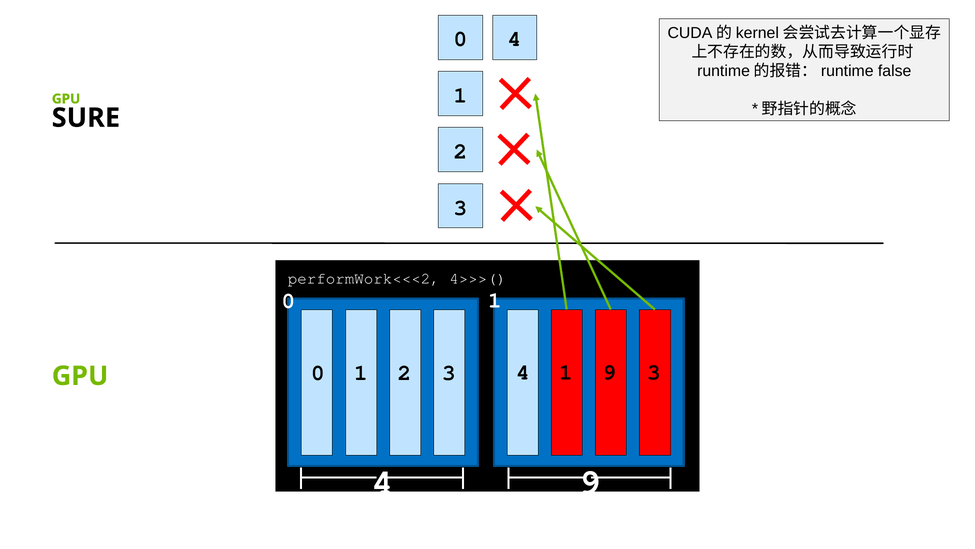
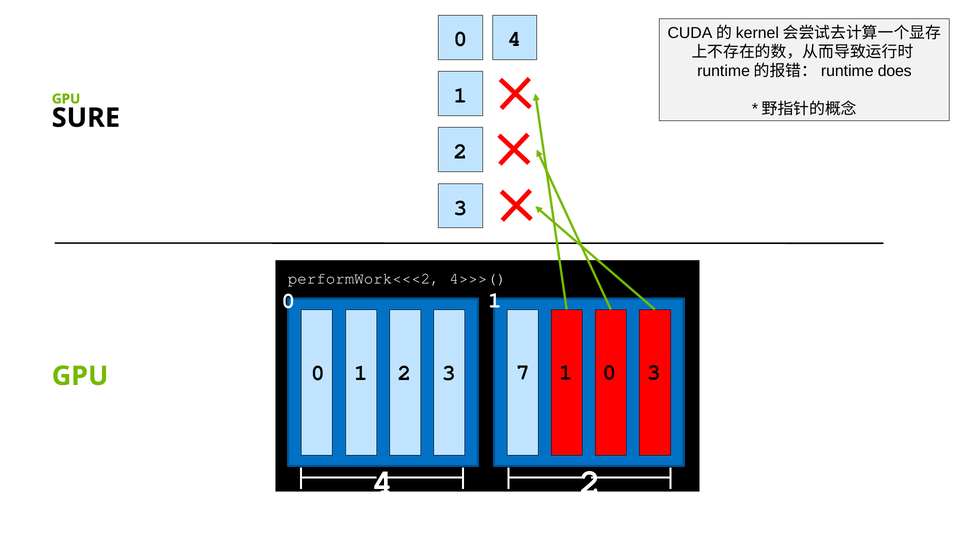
false: false -> does
3 4: 4 -> 7
1 9: 9 -> 0
4 9: 9 -> 2
